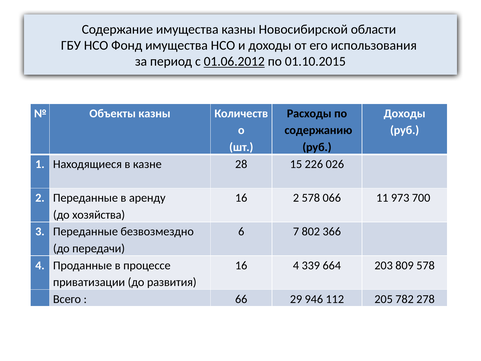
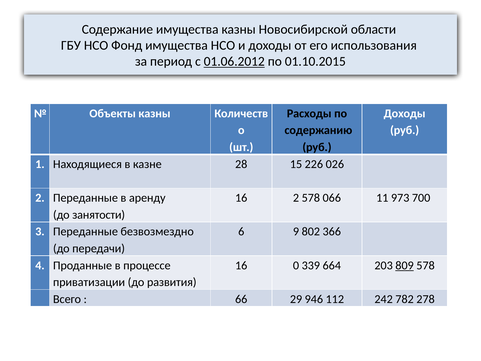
хозяйства: хозяйства -> занятости
7: 7 -> 9
16 4: 4 -> 0
809 underline: none -> present
205: 205 -> 242
